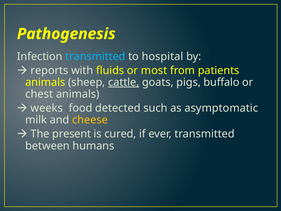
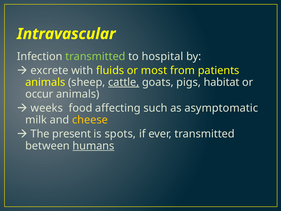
Pathogenesis: Pathogenesis -> Intravascular
transmitted at (95, 56) colour: light blue -> light green
reports: reports -> excrete
buffalo: buffalo -> habitat
chest: chest -> occur
detected: detected -> affecting
cured: cured -> spots
humans underline: none -> present
